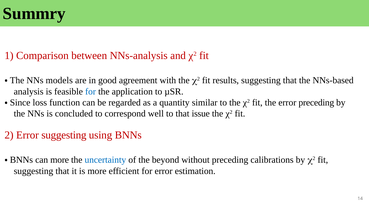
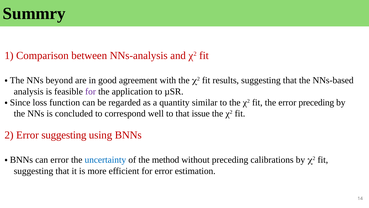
models: models -> beyond
for at (91, 91) colour: blue -> purple
can more: more -> error
beyond: beyond -> method
